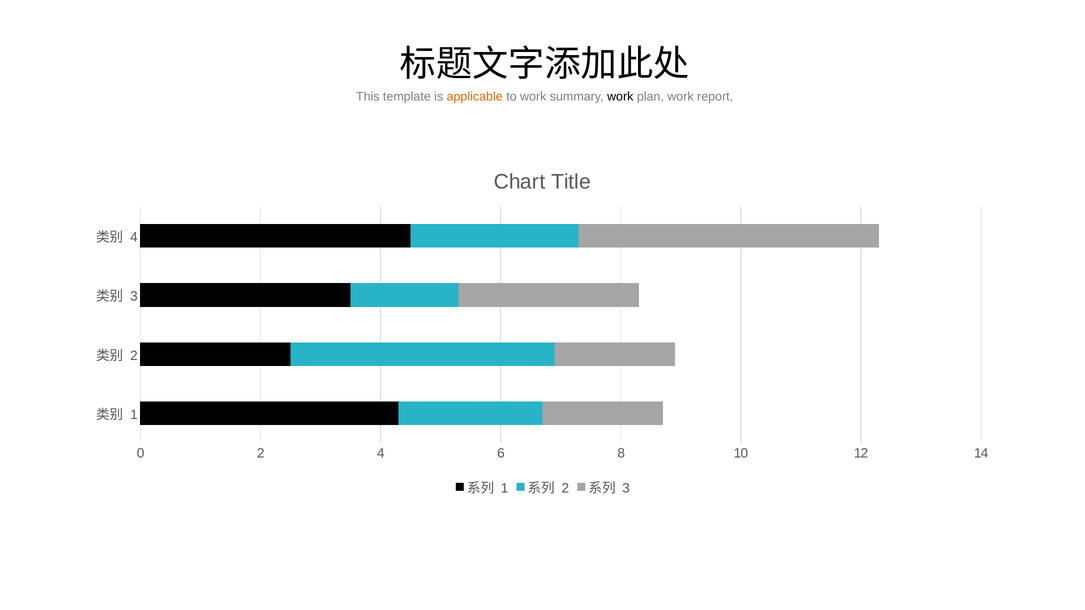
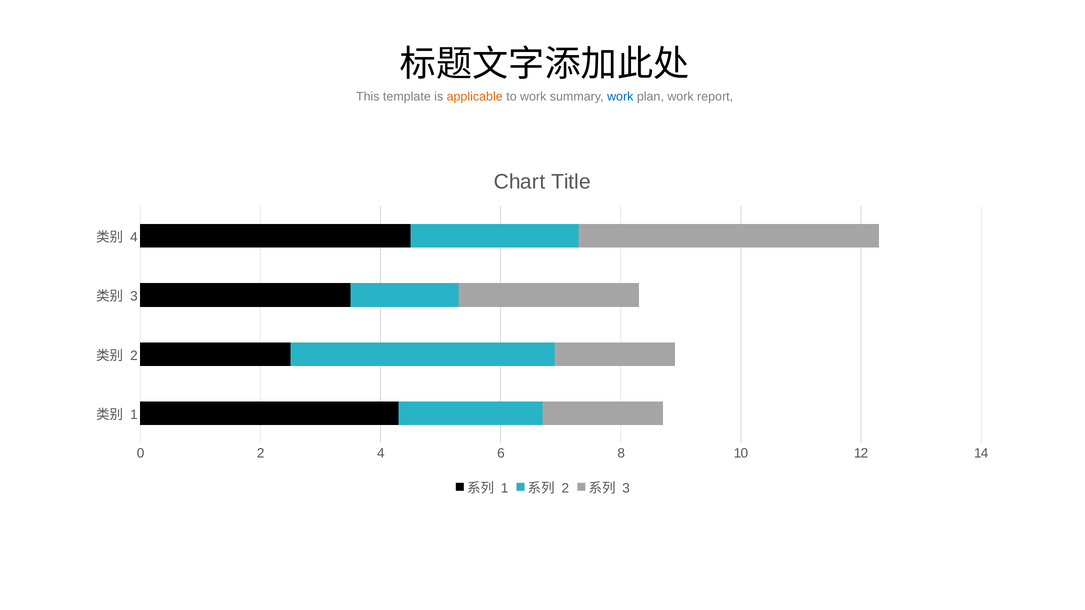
work at (620, 97) colour: black -> blue
